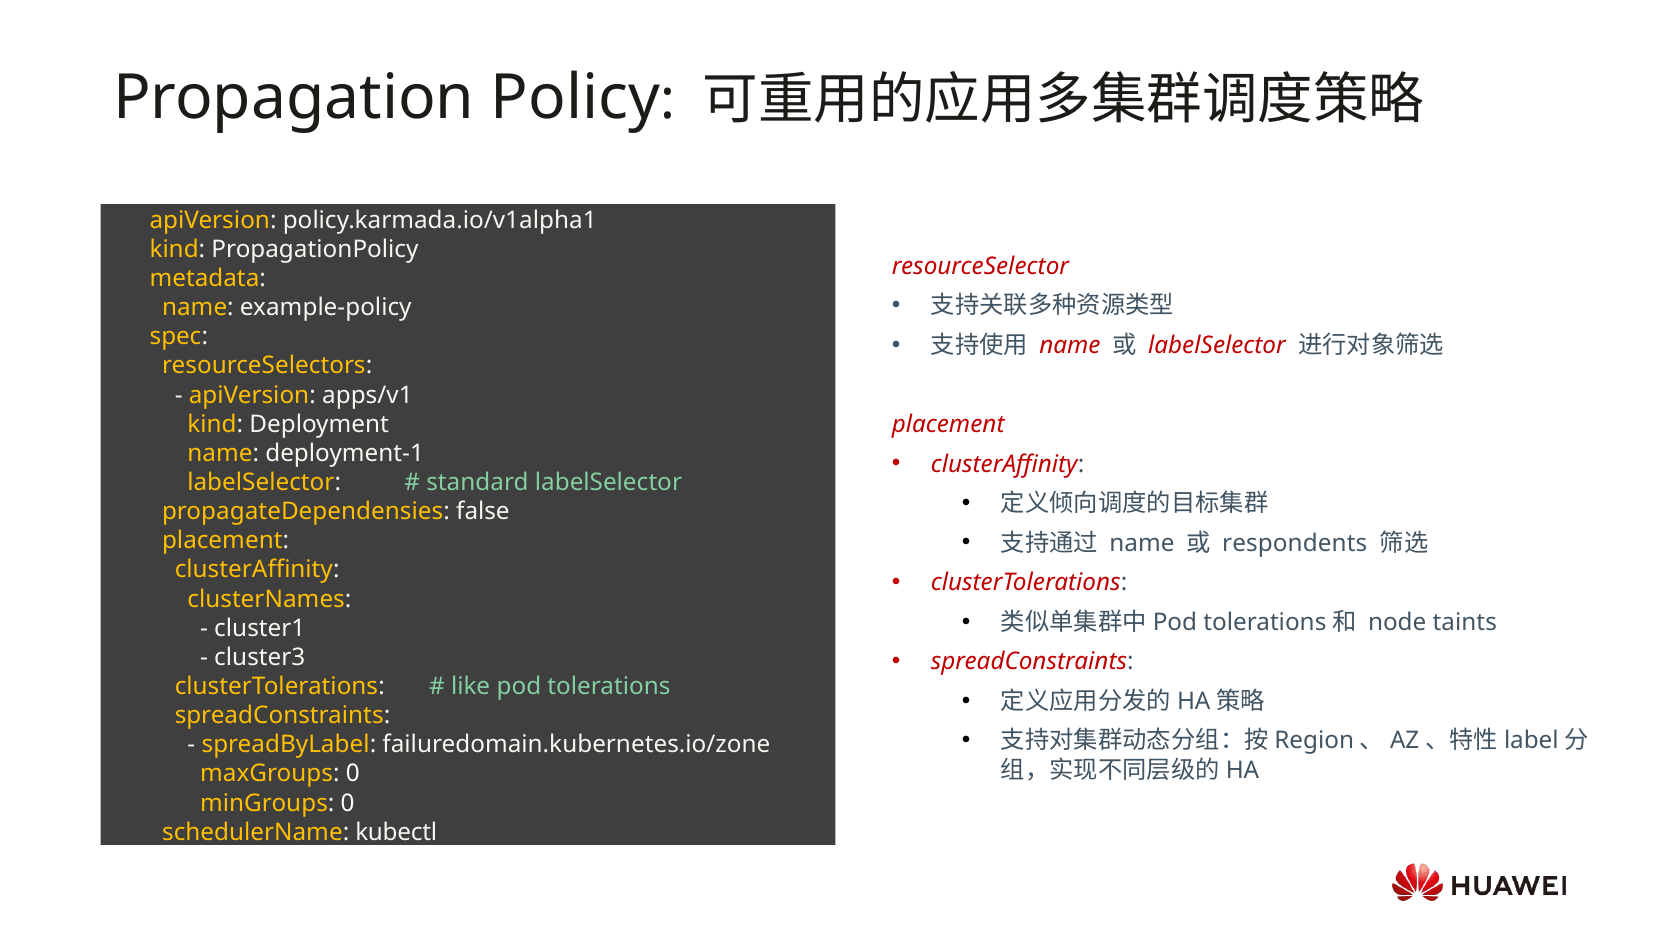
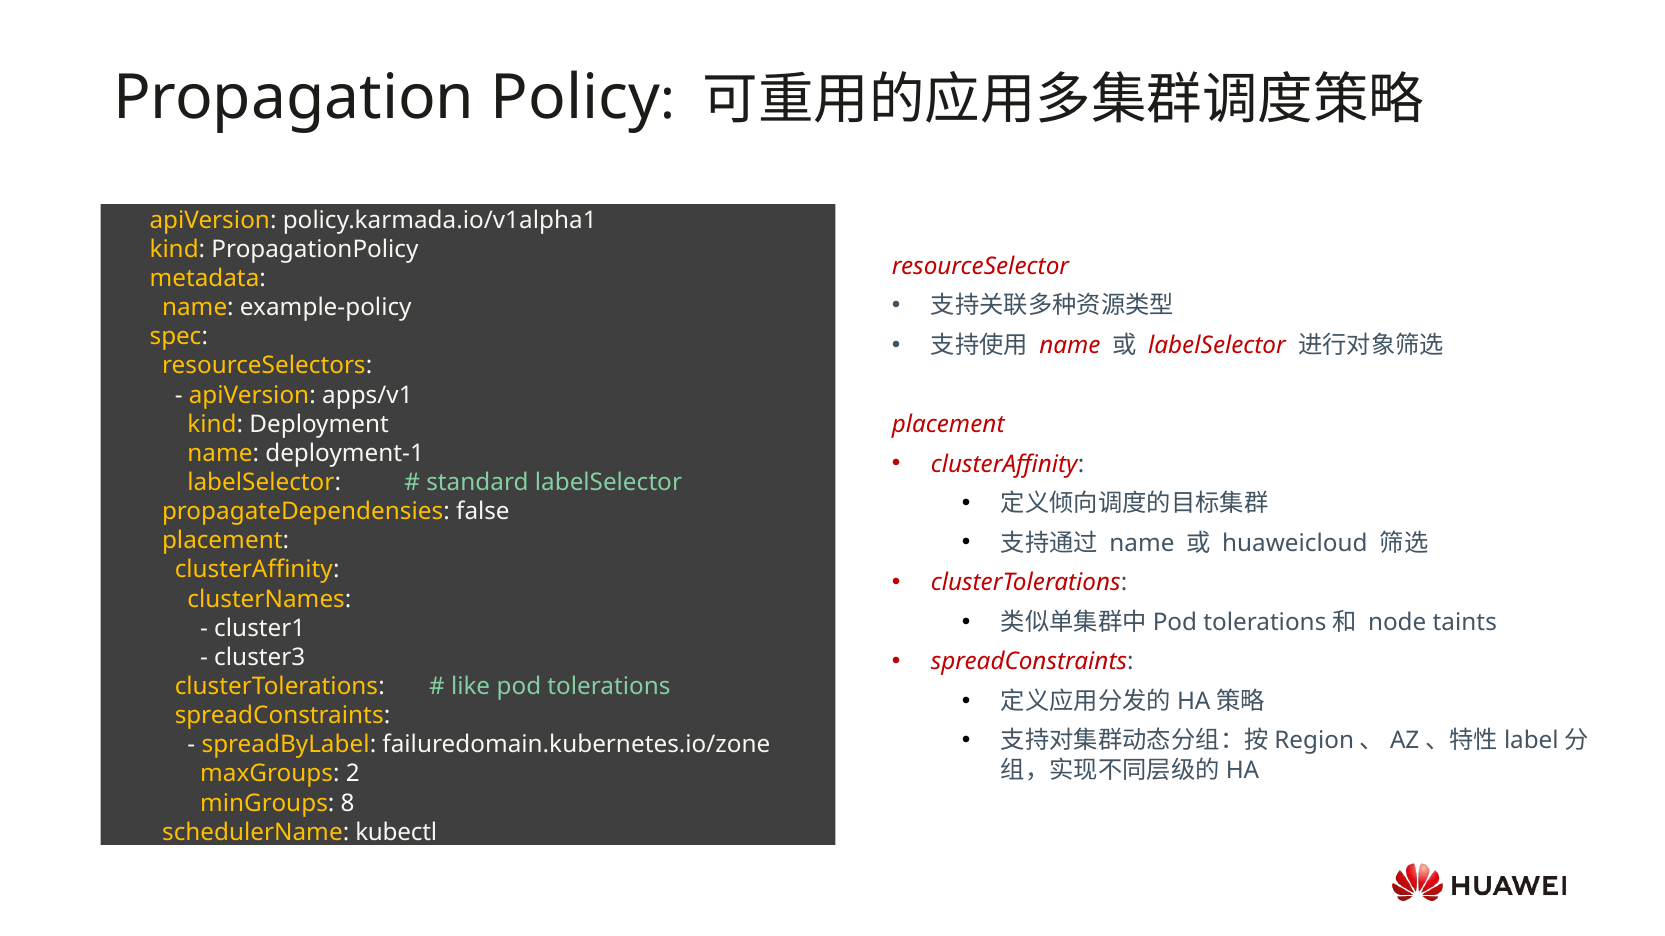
respondents: respondents -> huaweicloud
maxGroups 0: 0 -> 2
minGroups 0: 0 -> 8
